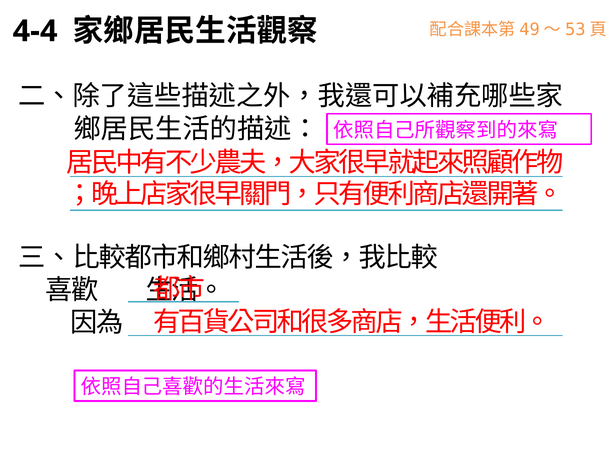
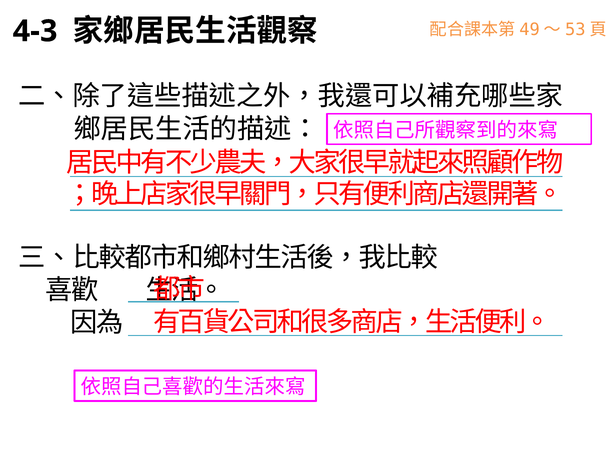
4-4: 4-4 -> 4-3
